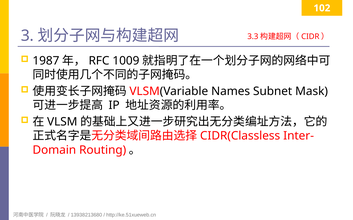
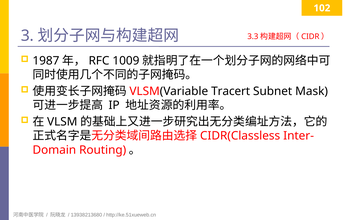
Names: Names -> Tracert
